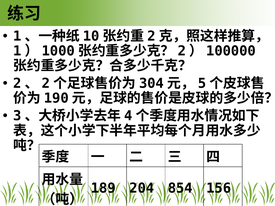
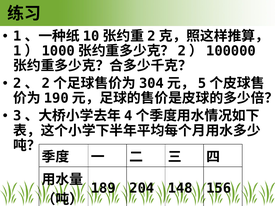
854: 854 -> 148
